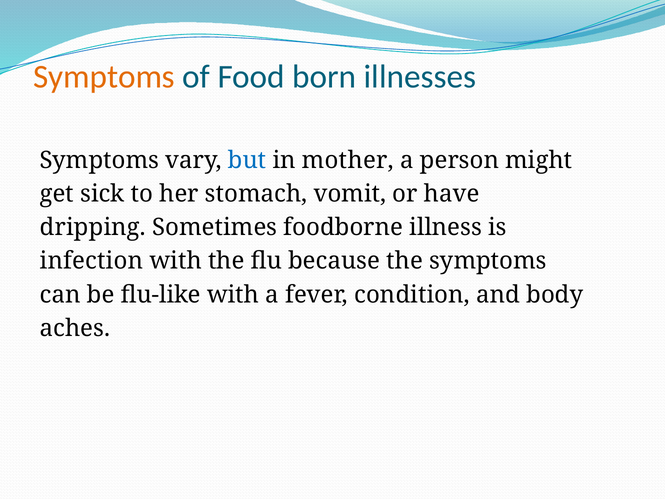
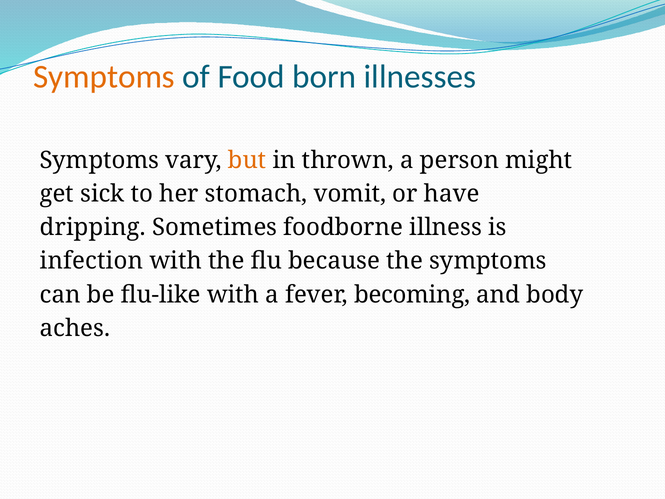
but colour: blue -> orange
mother: mother -> thrown
condition: condition -> becoming
